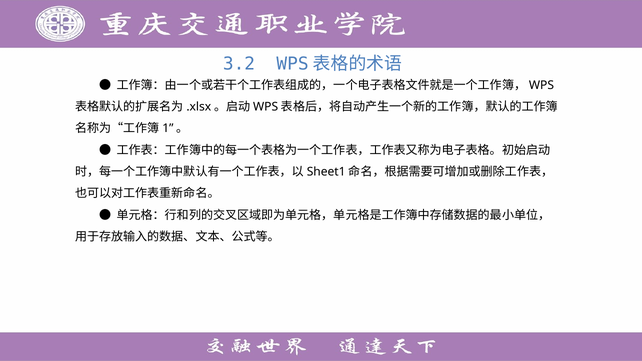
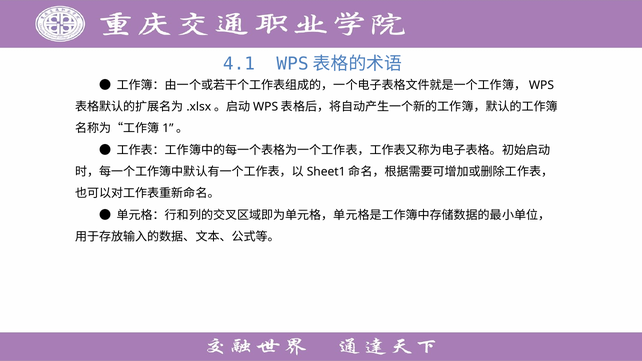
3.2: 3.2 -> 4.1
